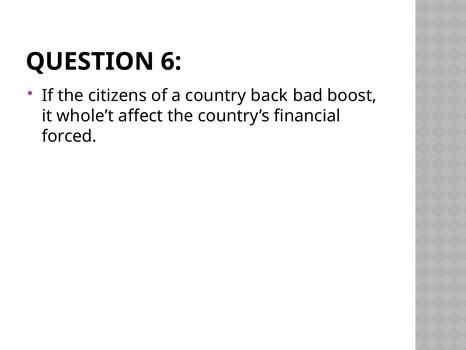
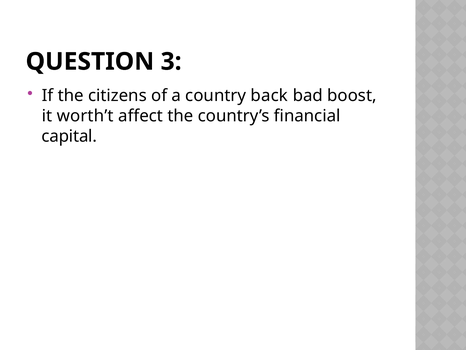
6: 6 -> 3
whole’t: whole’t -> worth’t
forced: forced -> capital
